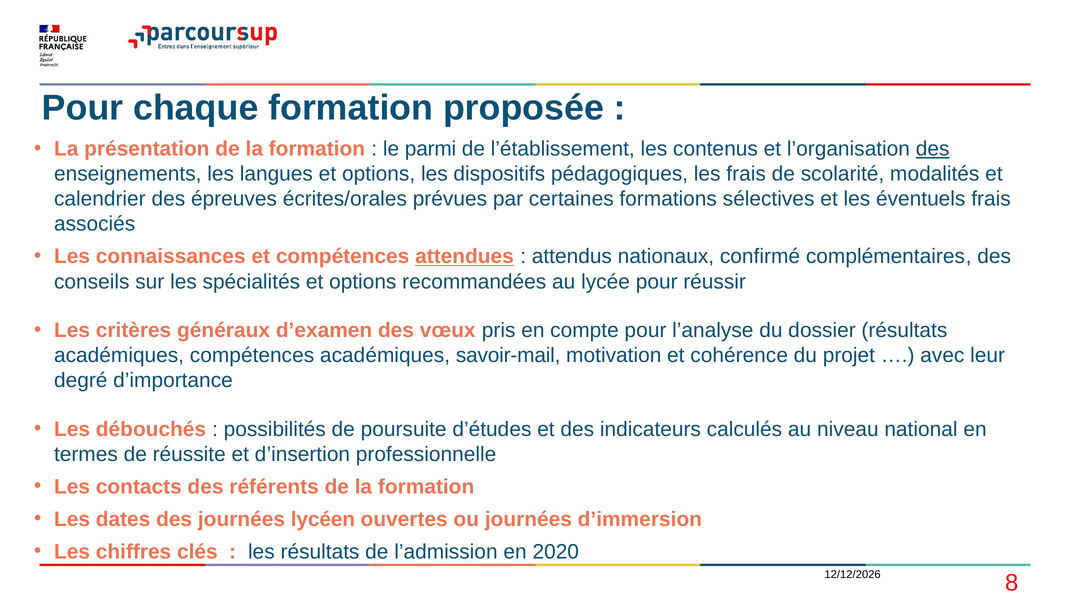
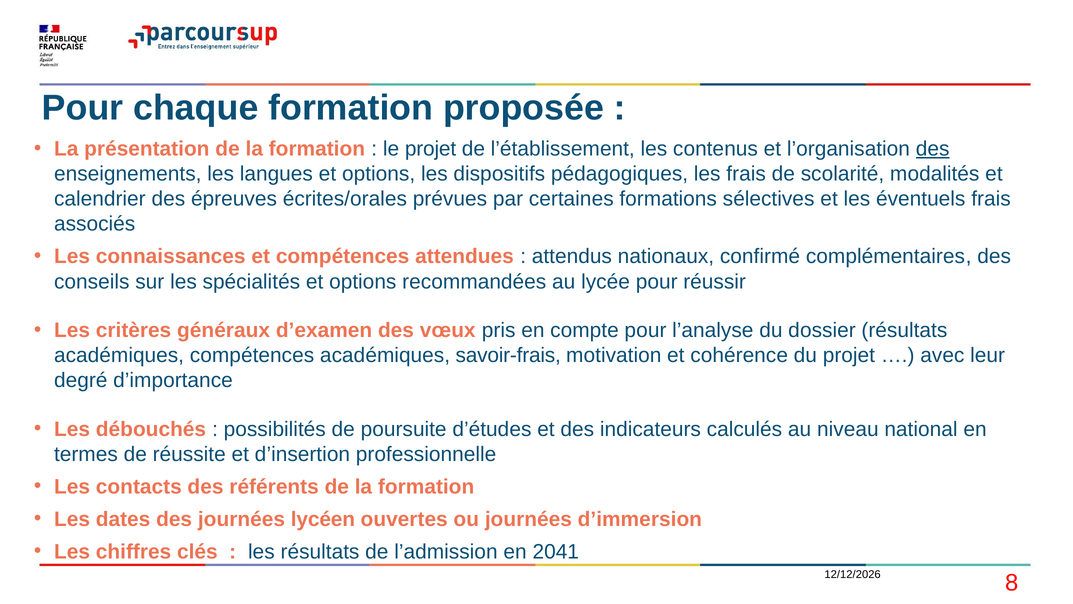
le parmi: parmi -> projet
attendues underline: present -> none
savoir-mail: savoir-mail -> savoir-frais
2020: 2020 -> 2041
